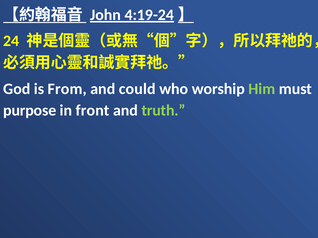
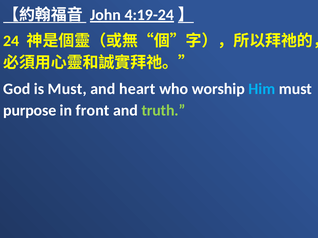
is From: From -> Must
could: could -> heart
Him colour: light green -> light blue
